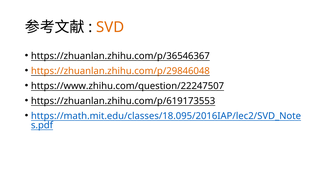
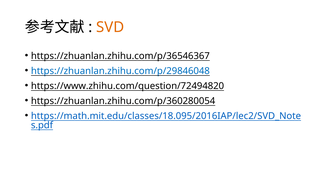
https://zhuanlan.zhihu.com/p/29846048 colour: orange -> blue
https://www.zhihu.com/question/22247507: https://www.zhihu.com/question/22247507 -> https://www.zhihu.com/question/72494820
https://zhuanlan.zhihu.com/p/619173553: https://zhuanlan.zhihu.com/p/619173553 -> https://zhuanlan.zhihu.com/p/360280054
